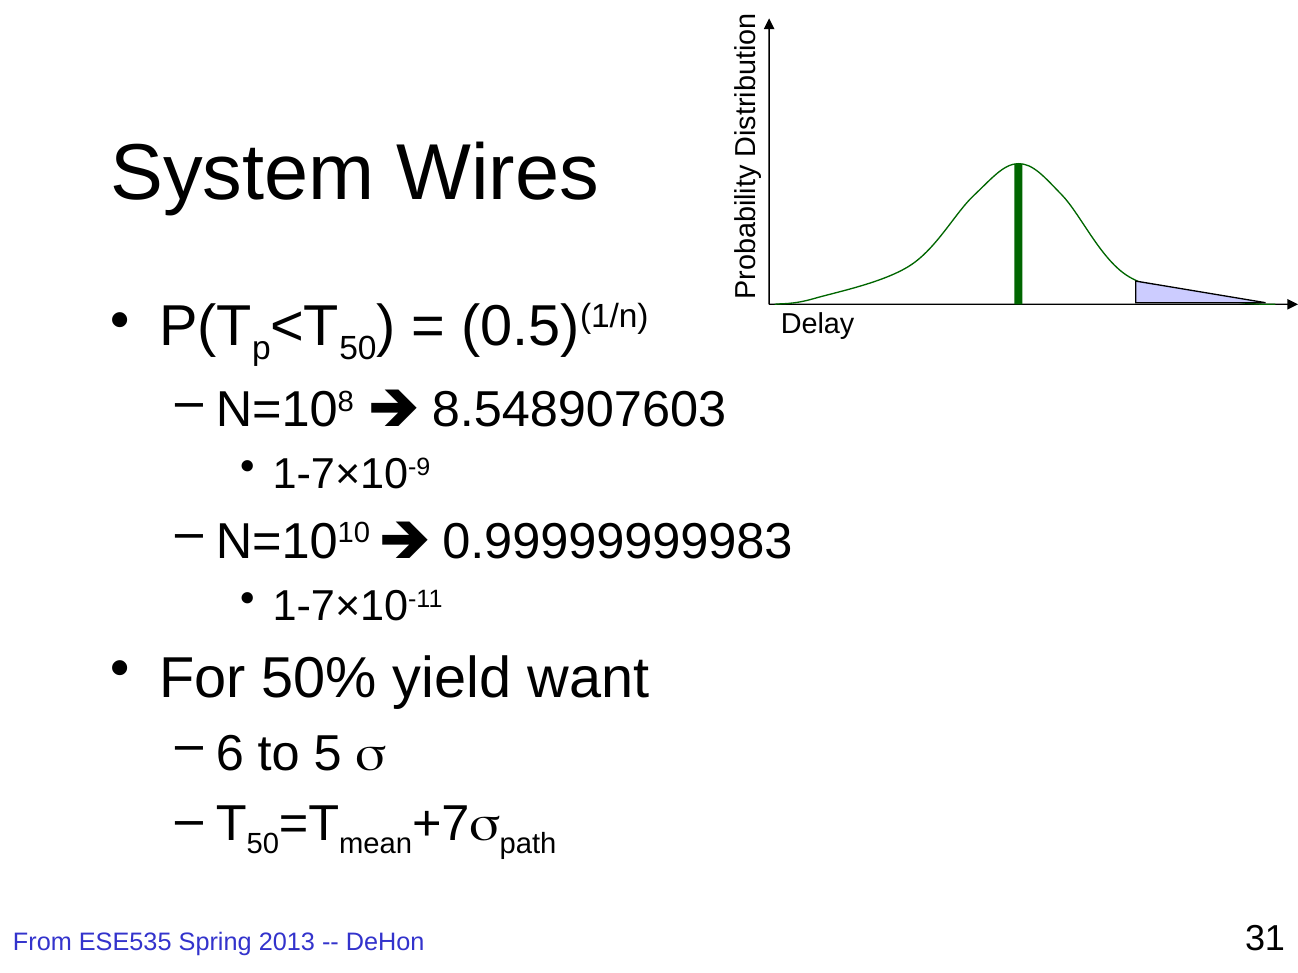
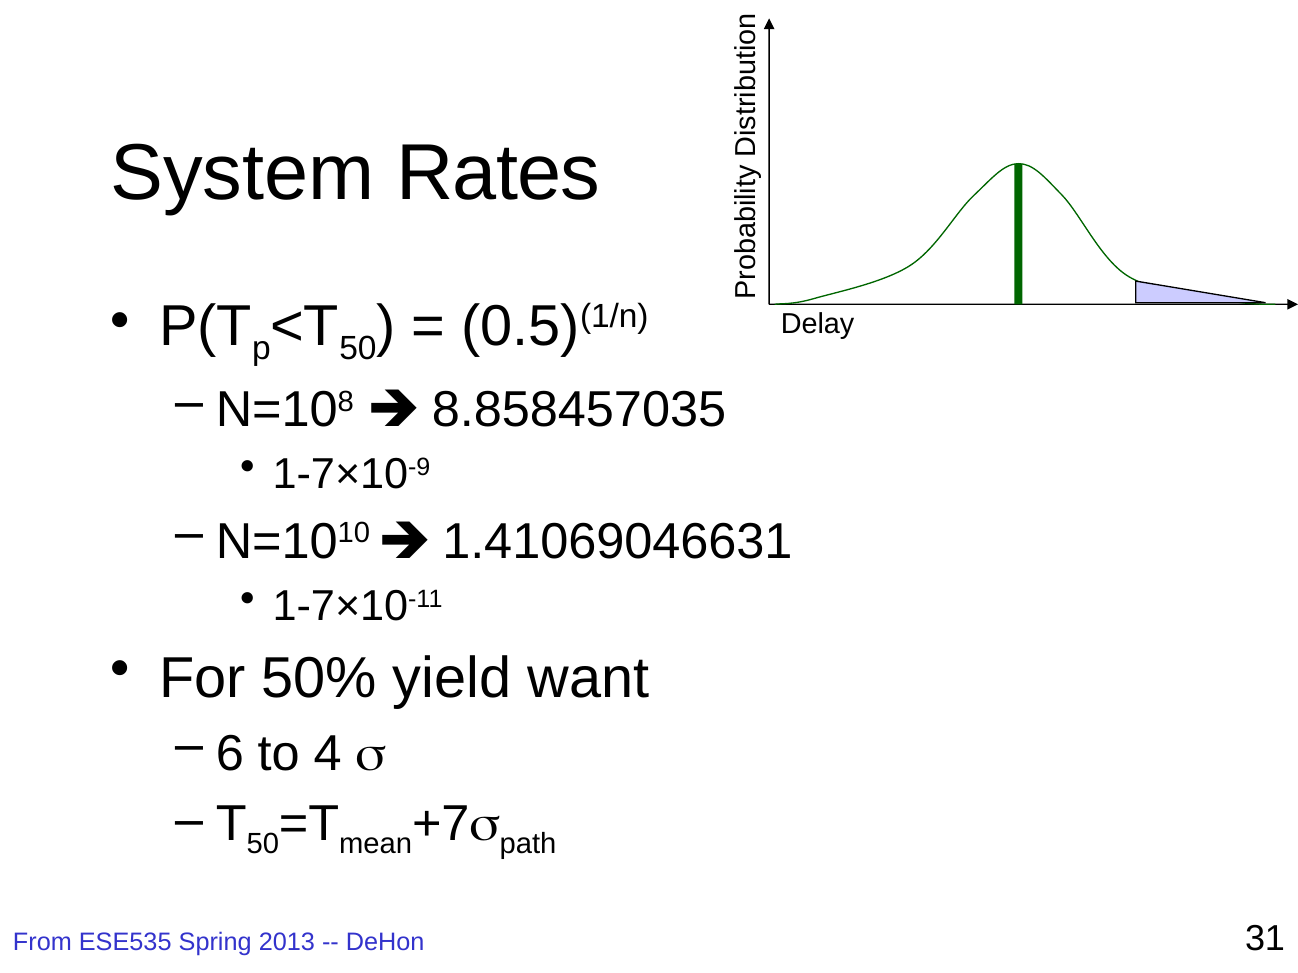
Wires: Wires -> Rates
8.548907603: 8.548907603 -> 8.858457035
0.99999999983: 0.99999999983 -> 1.41069046631
5: 5 -> 4
